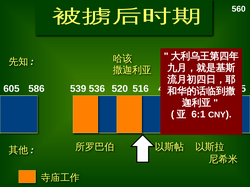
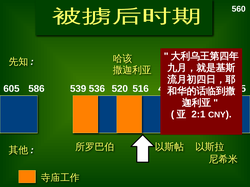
6:1: 6:1 -> 2:1
